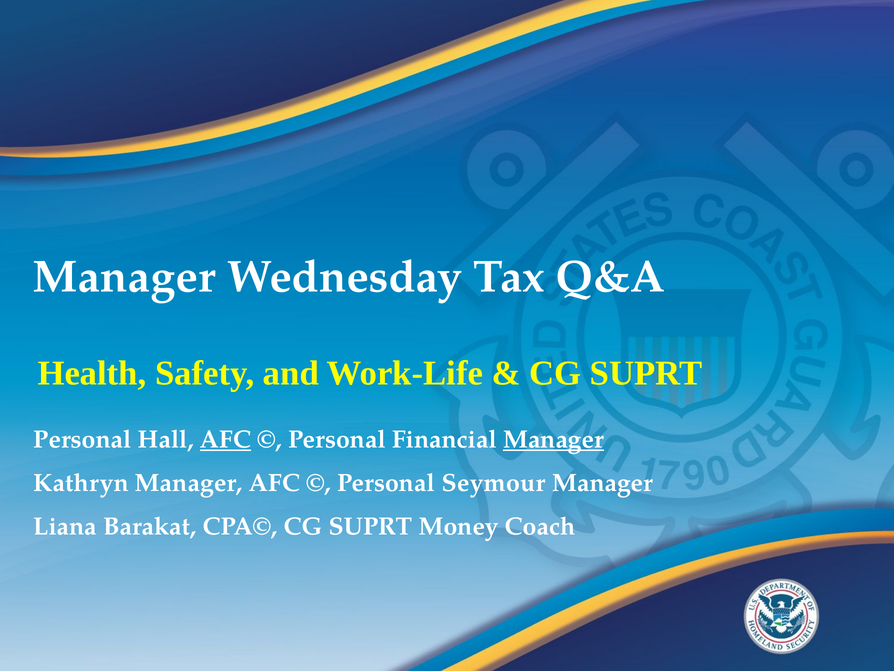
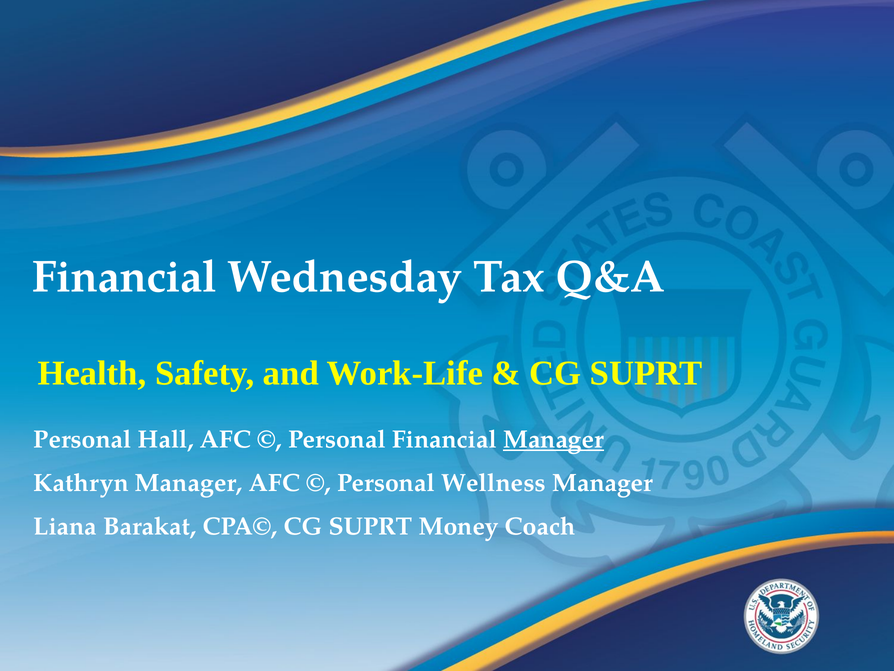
Manager at (124, 277): Manager -> Financial
AFC at (226, 439) underline: present -> none
Seymour: Seymour -> Wellness
